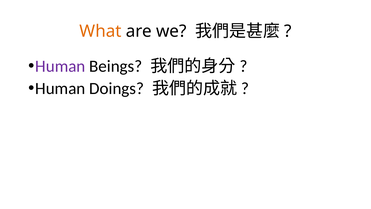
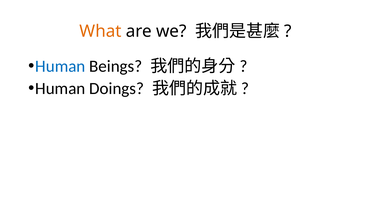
Human at (60, 66) colour: purple -> blue
